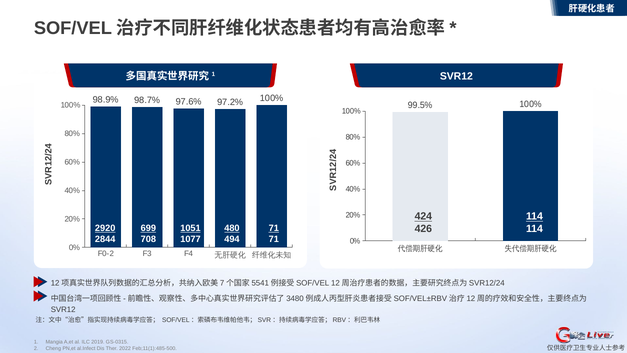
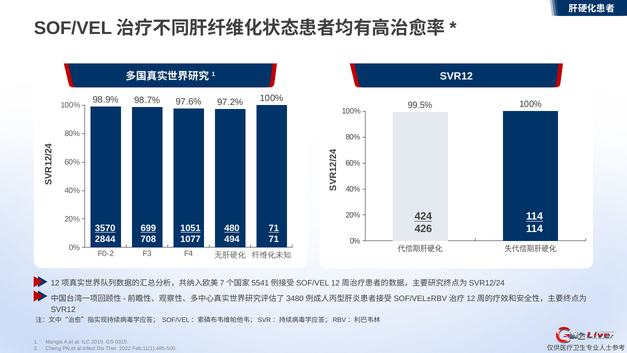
2920: 2920 -> 3570
